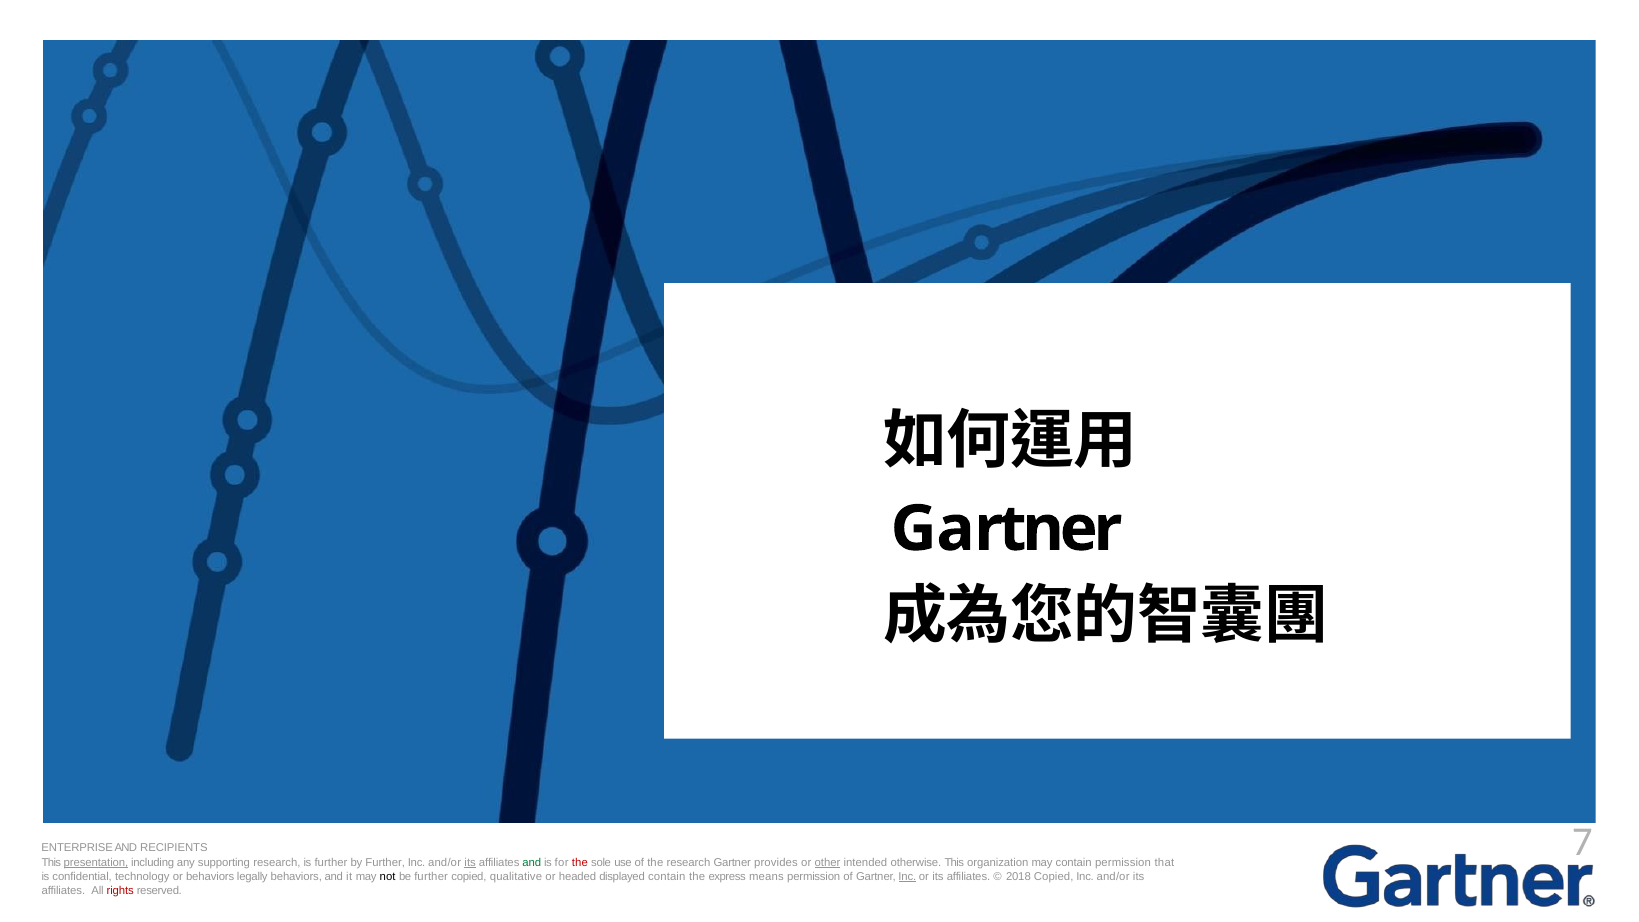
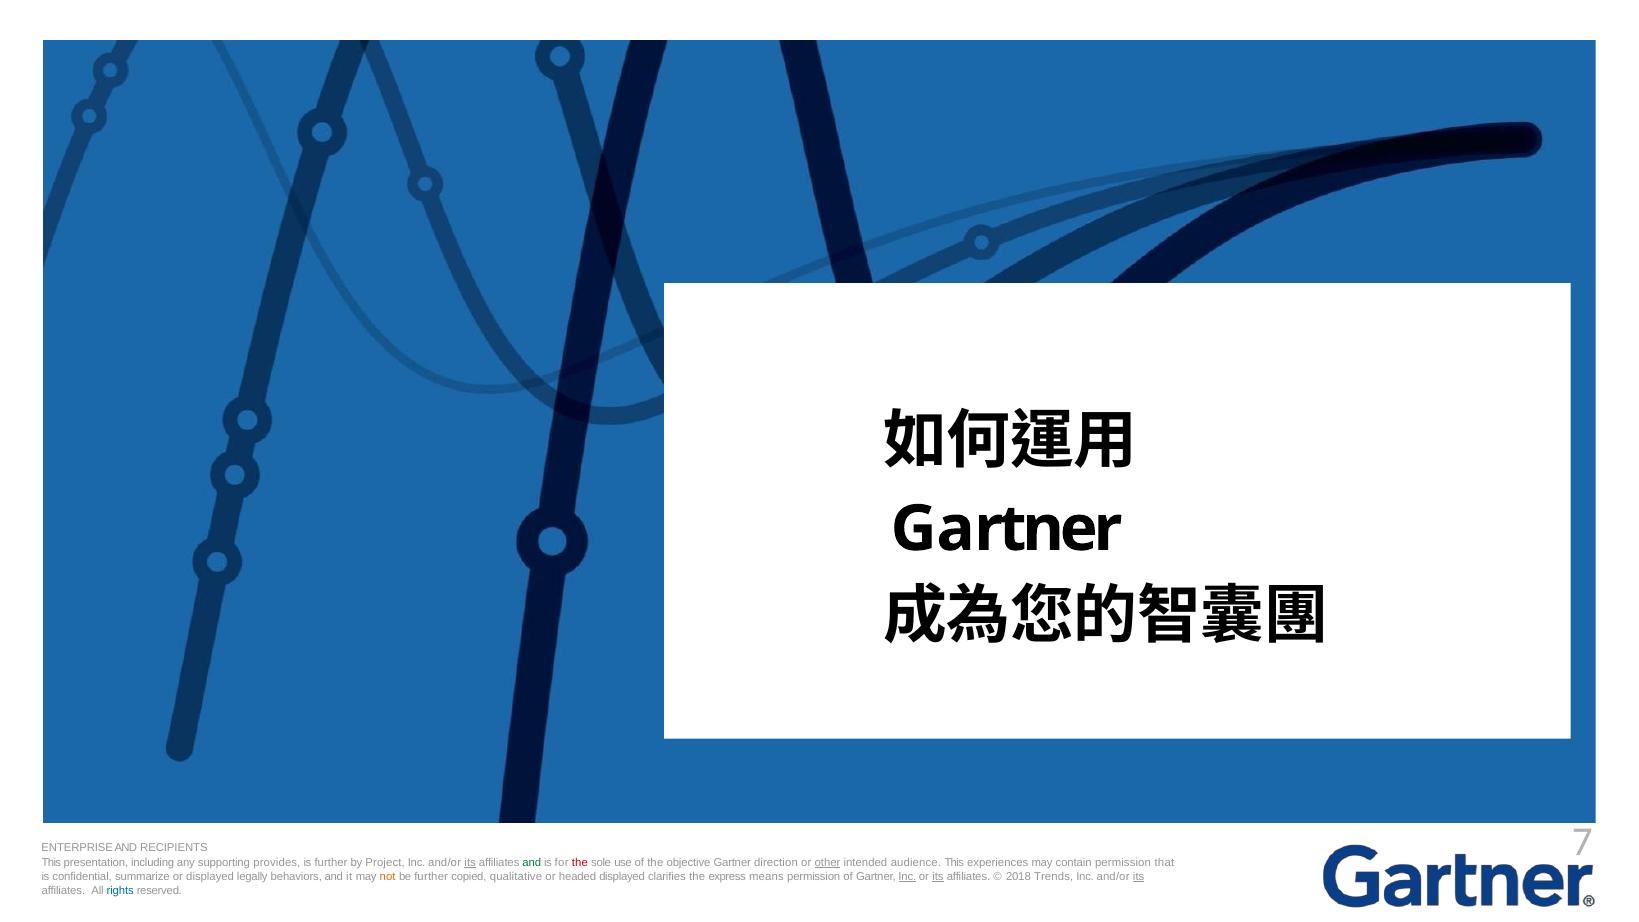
presentation underline: present -> none
supporting research: research -> provides
by Further: Further -> Project
the research: research -> objective
provides: provides -> direction
otherwise: otherwise -> audience
organization: organization -> experiences
technology: technology -> summarize
or behaviors: behaviors -> displayed
not colour: black -> orange
displayed contain: contain -> clarifies
its at (938, 877) underline: none -> present
2018 Copied: Copied -> Trends
its at (1139, 877) underline: none -> present
rights colour: red -> blue
